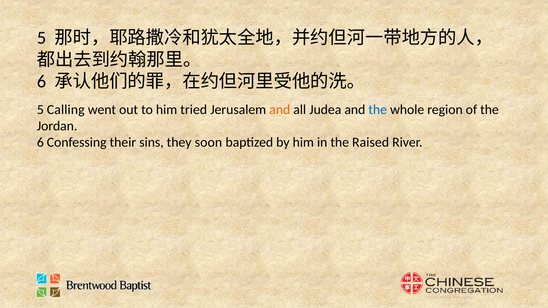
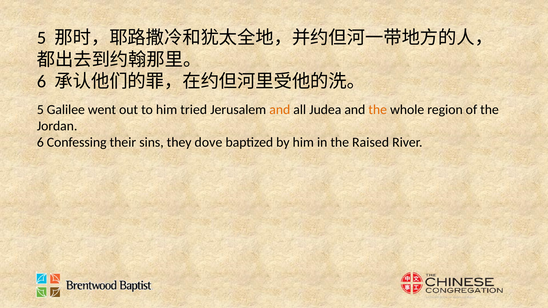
Calling: Calling -> Galilee
the at (378, 110) colour: blue -> orange
soon: soon -> dove
